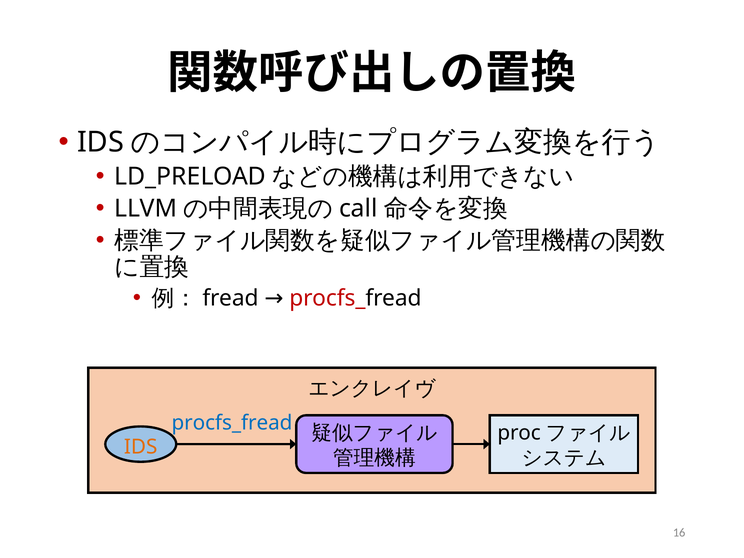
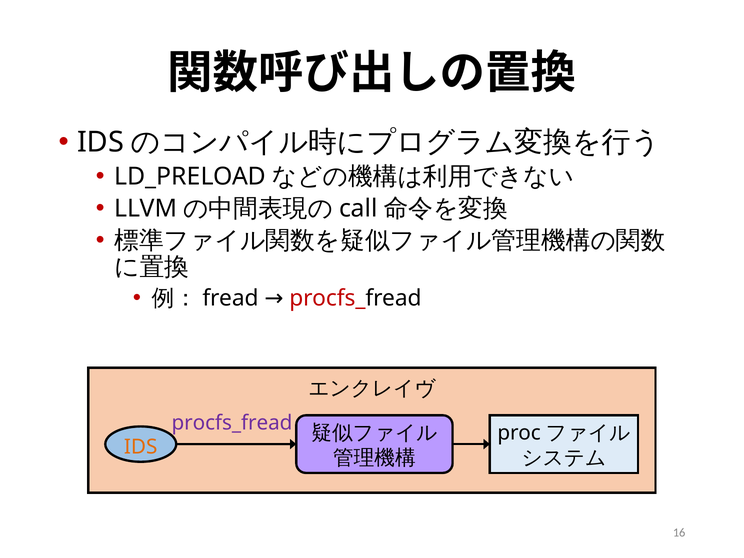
procfs_fread at (232, 423) colour: blue -> purple
